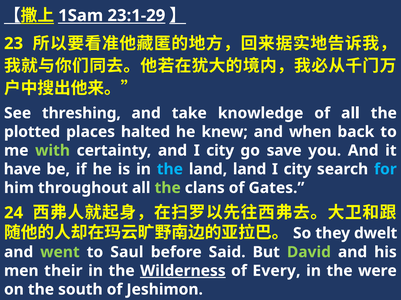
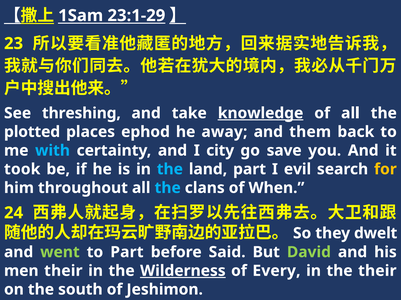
knowledge underline: none -> present
halted: halted -> ephod
knew: knew -> away
when: when -> them
with colour: light green -> light blue
have: have -> took
land land: land -> part
city at (298, 170): city -> evil
for colour: light blue -> yellow
the at (168, 188) colour: light green -> light blue
Gates: Gates -> When
to Saul: Saul -> Part
the were: were -> their
